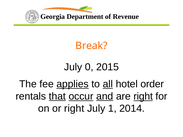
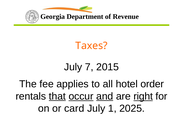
Break: Break -> Taxes
0: 0 -> 7
applies underline: present -> none
all underline: present -> none
or right: right -> card
2014: 2014 -> 2025
